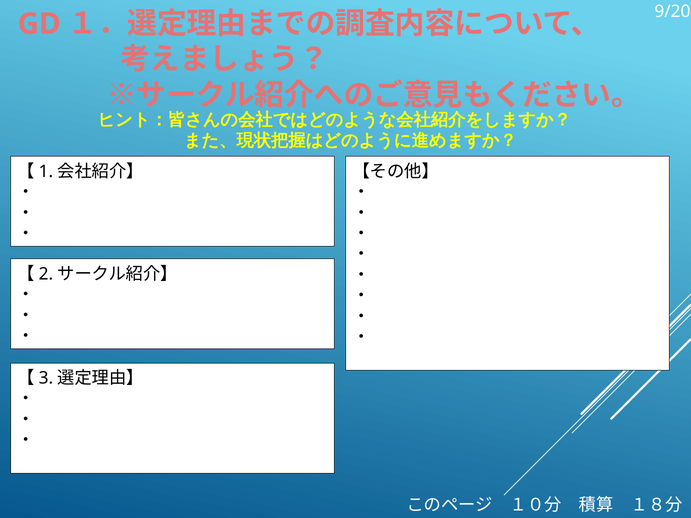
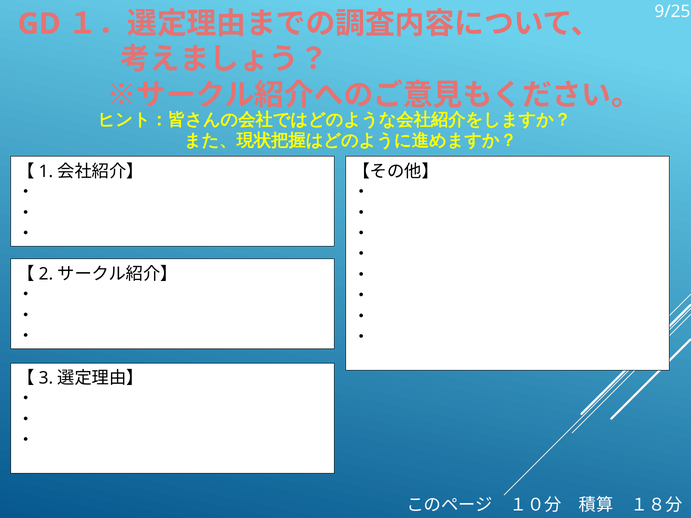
9/20: 9/20 -> 9/25
